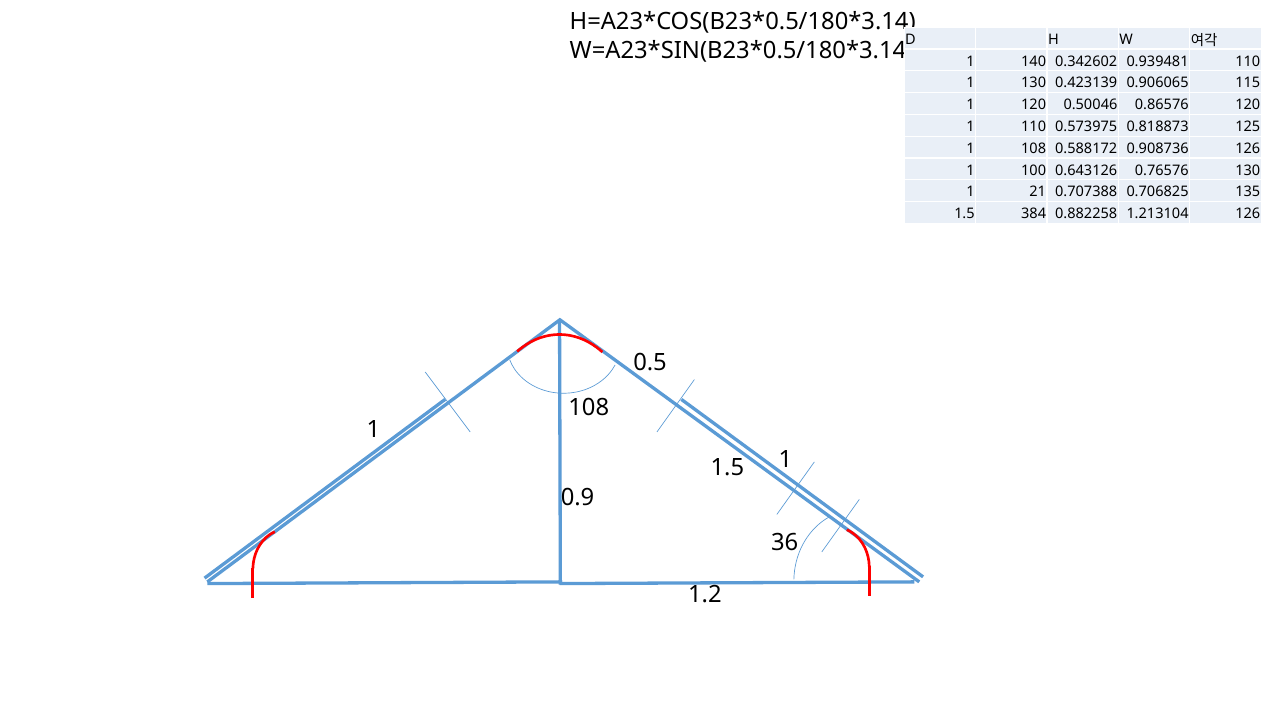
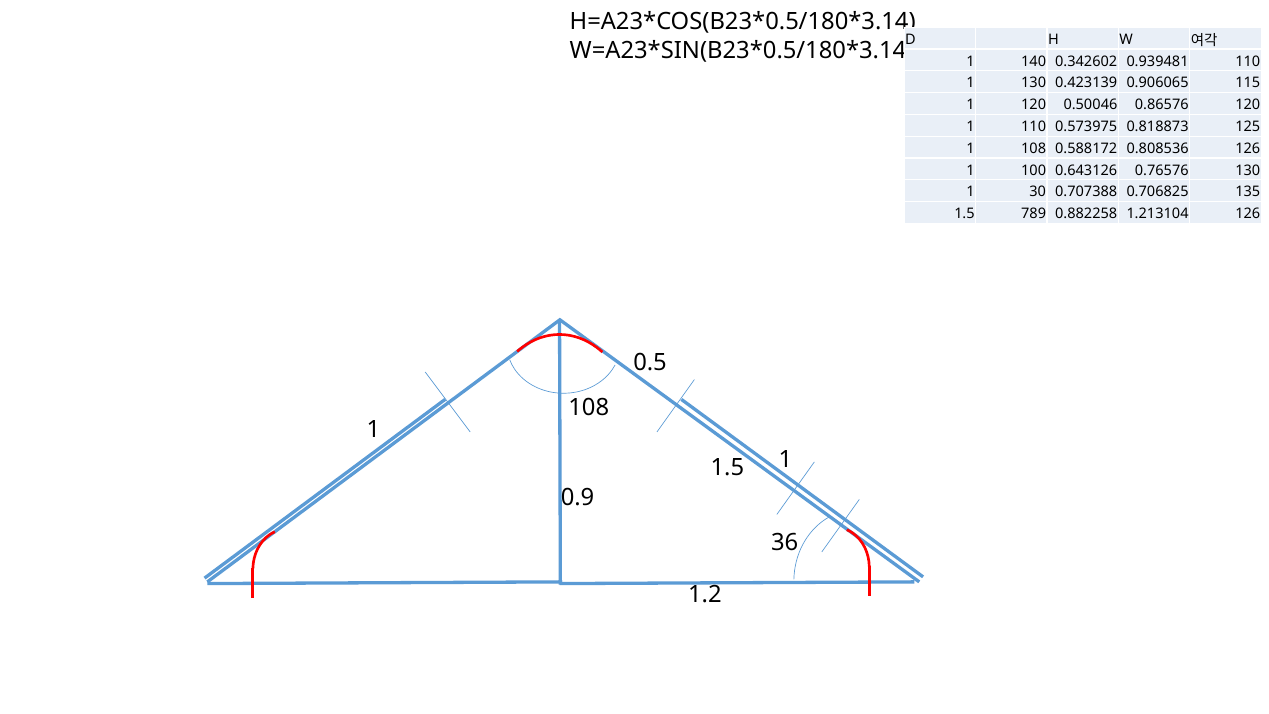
0.908736: 0.908736 -> 0.808536
21: 21 -> 30
384: 384 -> 789
